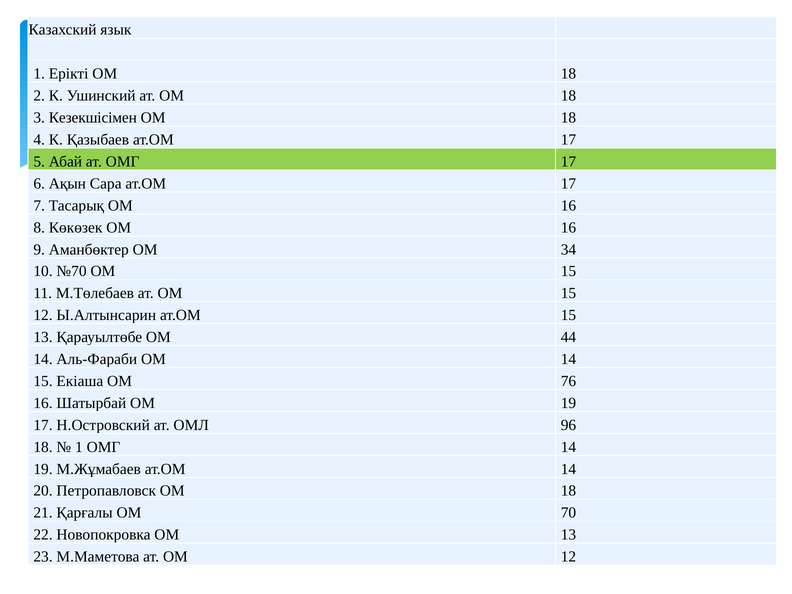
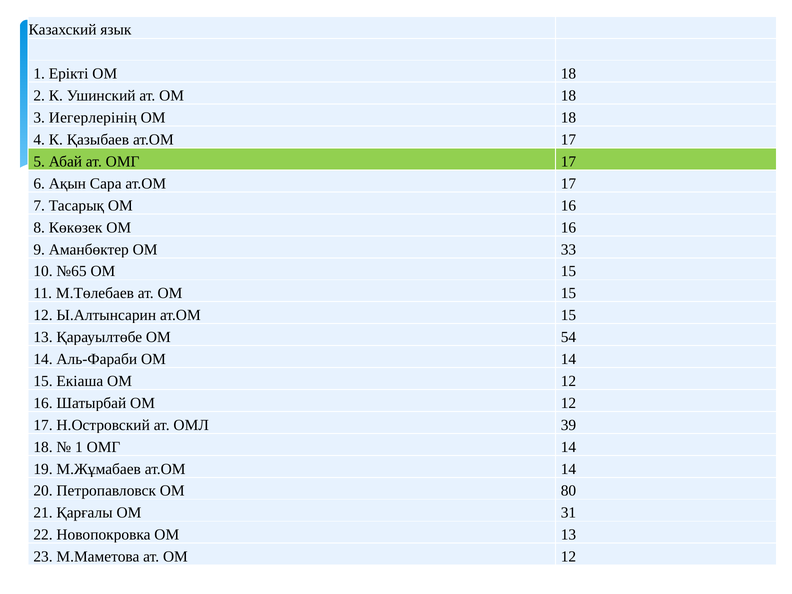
Кезекшісімен: Кезекшісімен -> Иегерлерінің
34: 34 -> 33
№70: №70 -> №65
44: 44 -> 54
Екіаша ОМ 76: 76 -> 12
Шатырбай ОМ 19: 19 -> 12
96: 96 -> 39
Петропавловск ОМ 18: 18 -> 80
70: 70 -> 31
